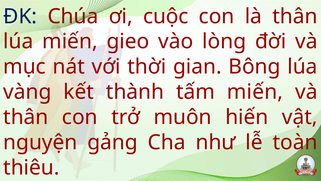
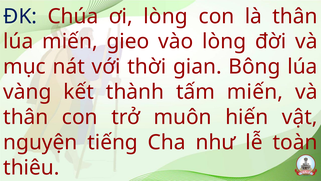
ơi cuộc: cuộc -> lòng
gảng: gảng -> tiếng
